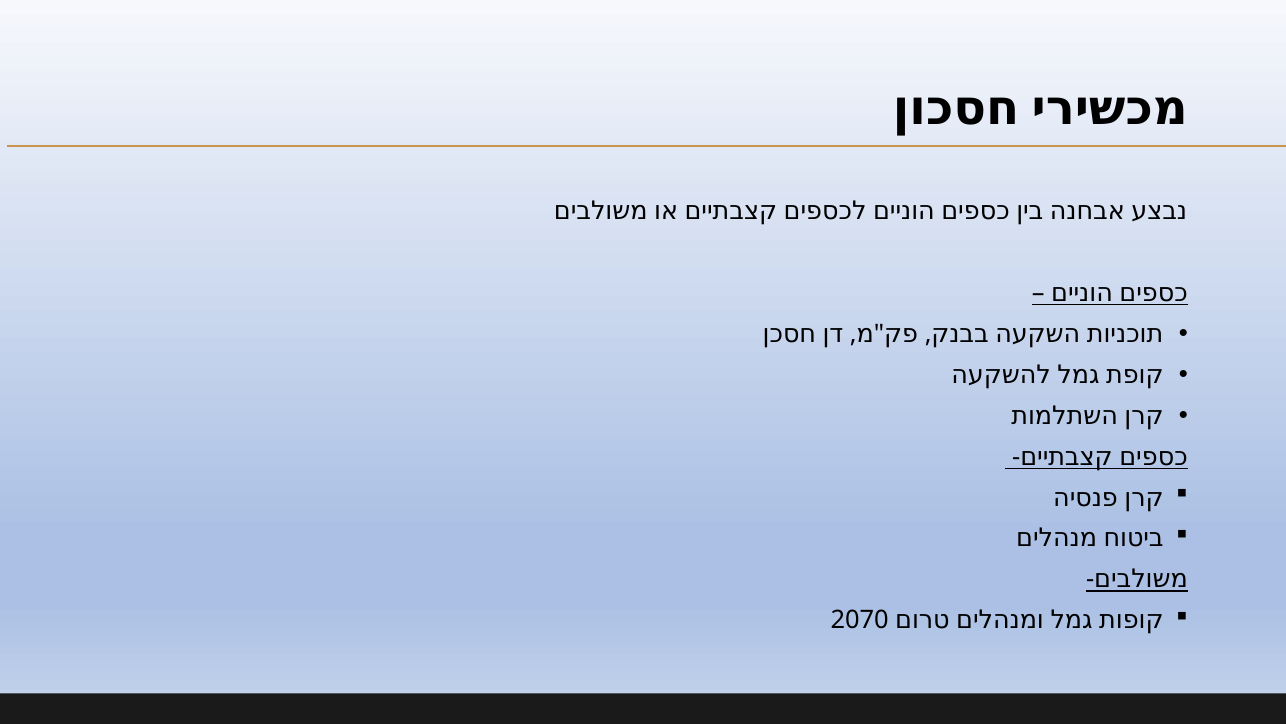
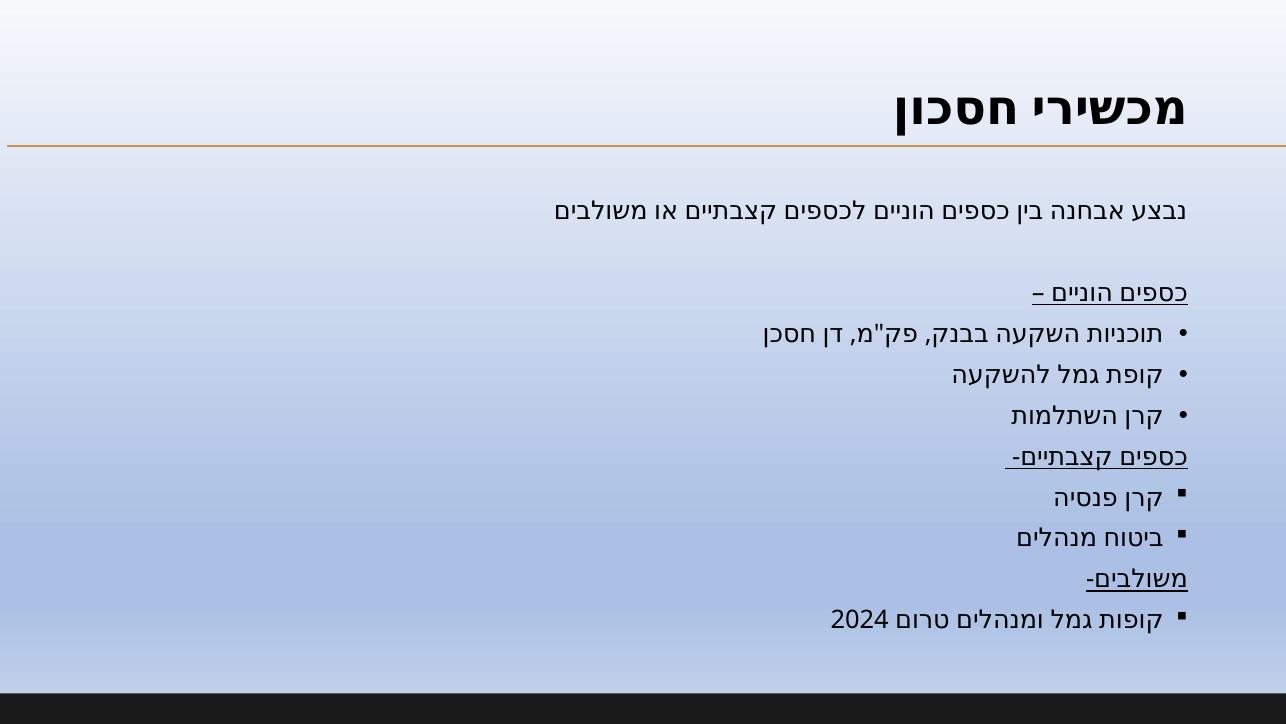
2070: 2070 -> 2024
